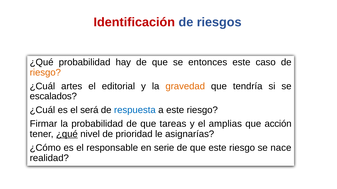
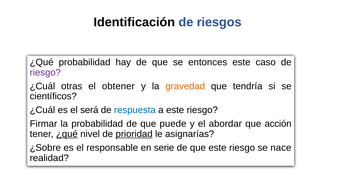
Identificación colour: red -> black
riesgo at (45, 73) colour: orange -> purple
artes: artes -> otras
editorial: editorial -> obtener
escalados: escalados -> científicos
tareas: tareas -> puede
amplias: amplias -> abordar
prioridad underline: none -> present
¿Cómo: ¿Cómo -> ¿Sobre
